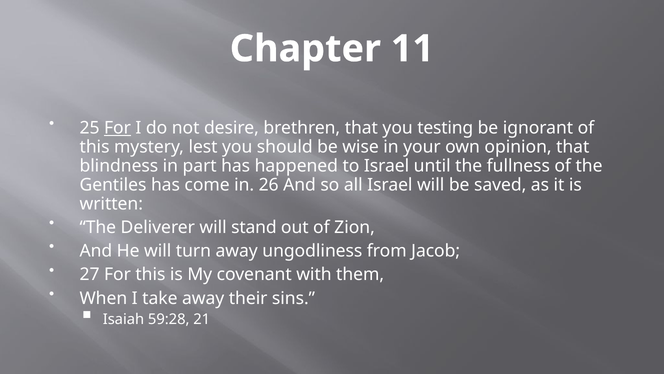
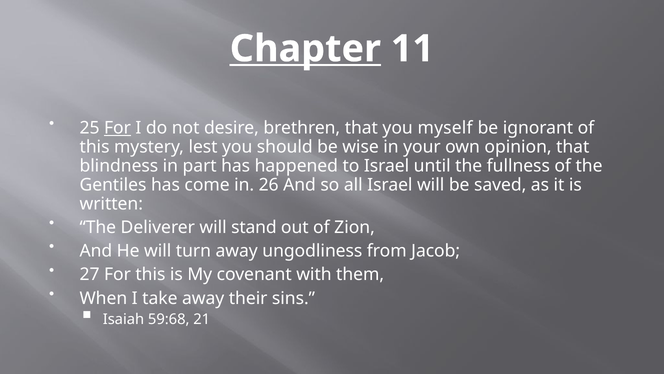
Chapter underline: none -> present
testing: testing -> myself
59:28: 59:28 -> 59:68
